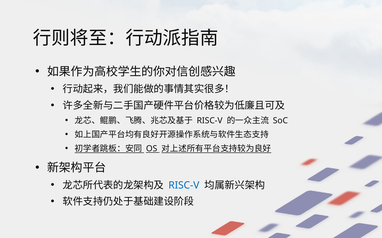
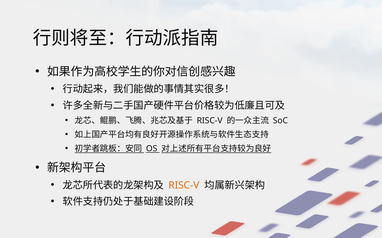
RISC-V at (184, 186) colour: blue -> orange
